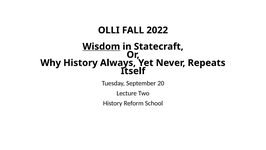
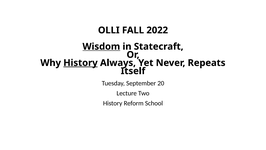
History at (81, 63) underline: none -> present
